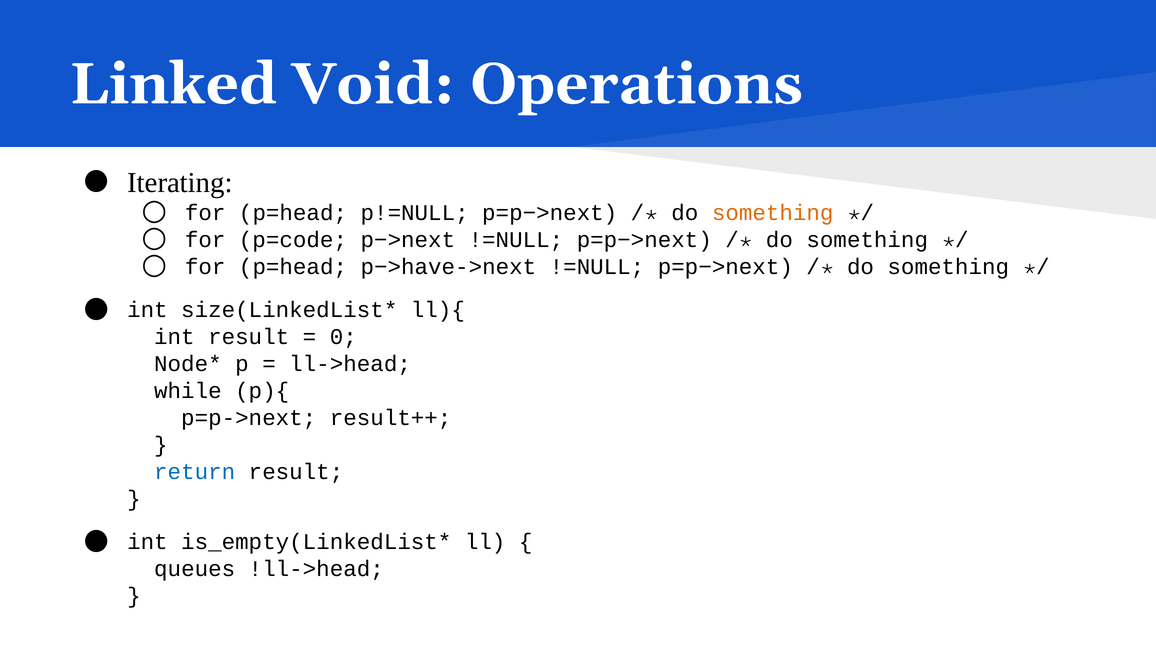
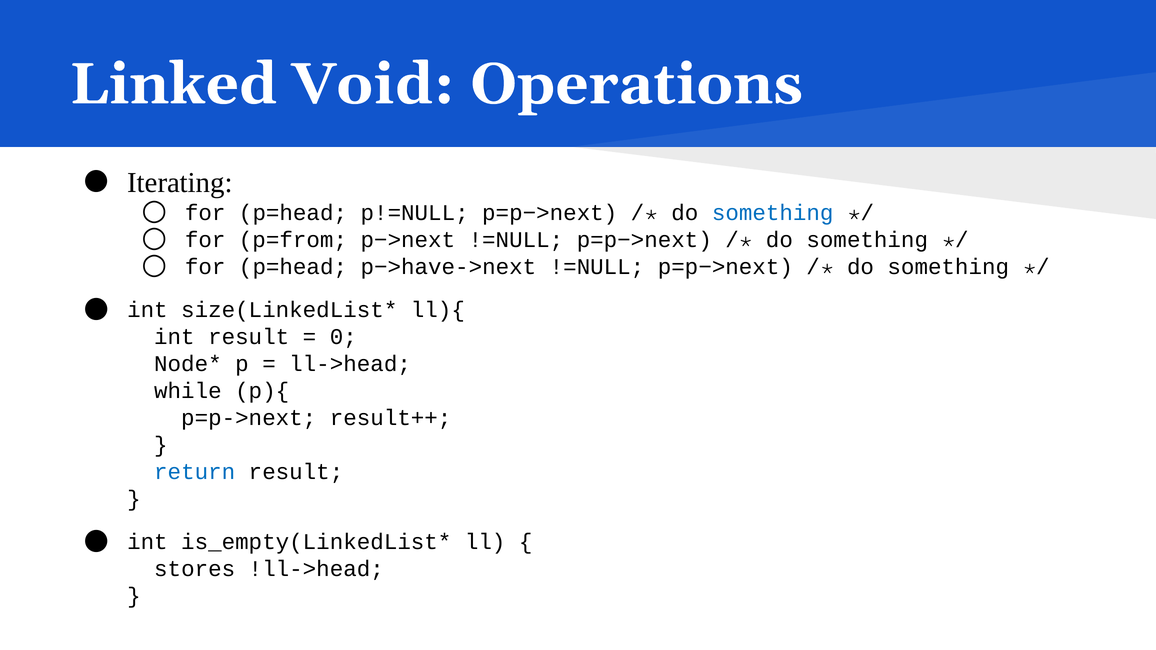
something at (773, 213) colour: orange -> blue
p=code: p=code -> p=from
queues: queues -> stores
